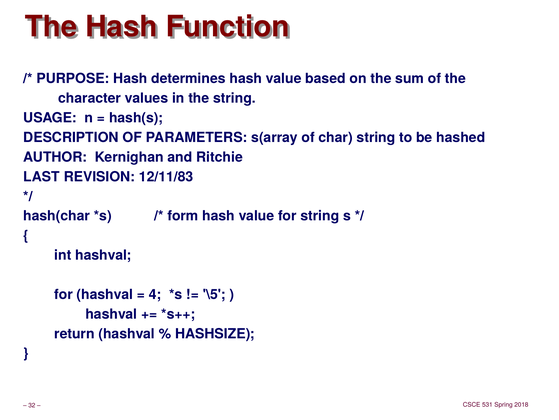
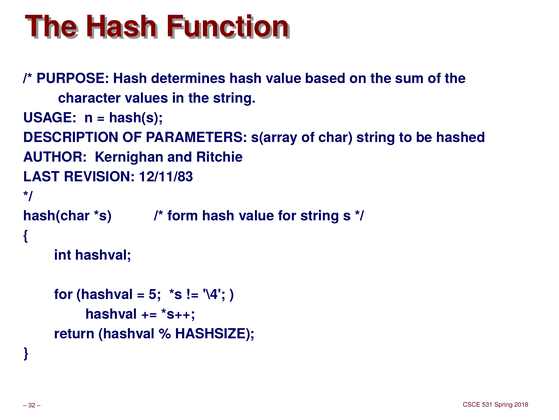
4: 4 -> 5
\5: \5 -> \4
